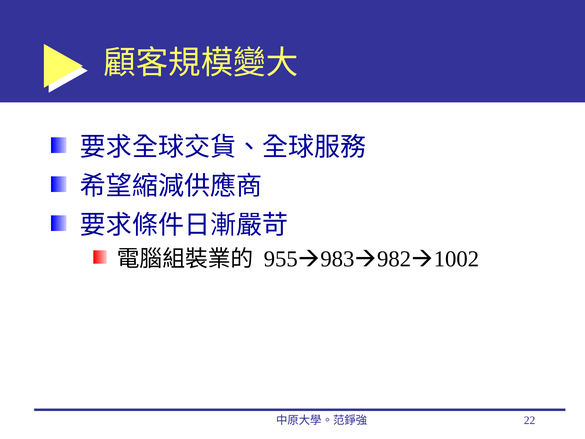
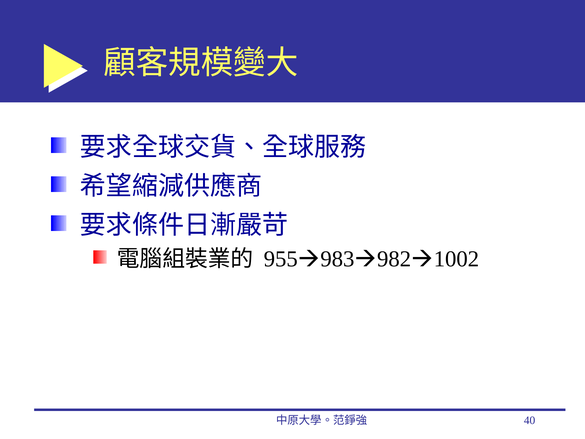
22: 22 -> 40
